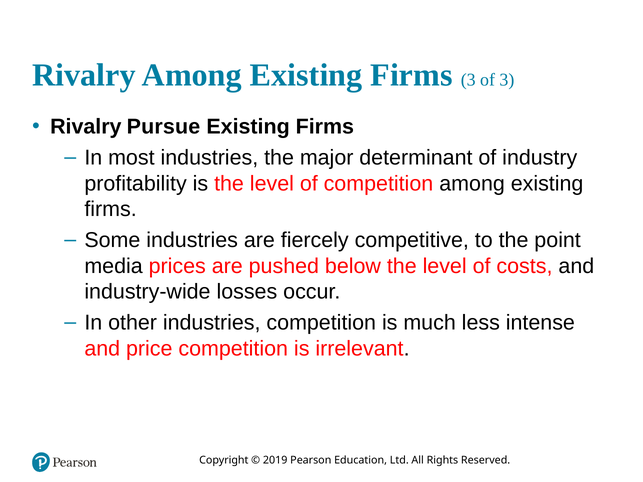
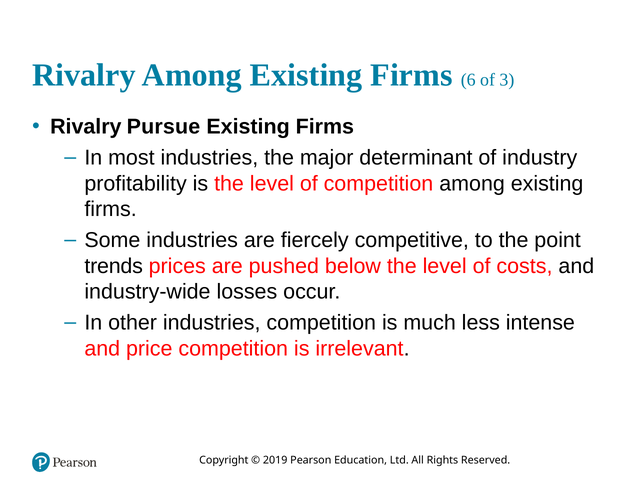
Firms 3: 3 -> 6
media: media -> trends
